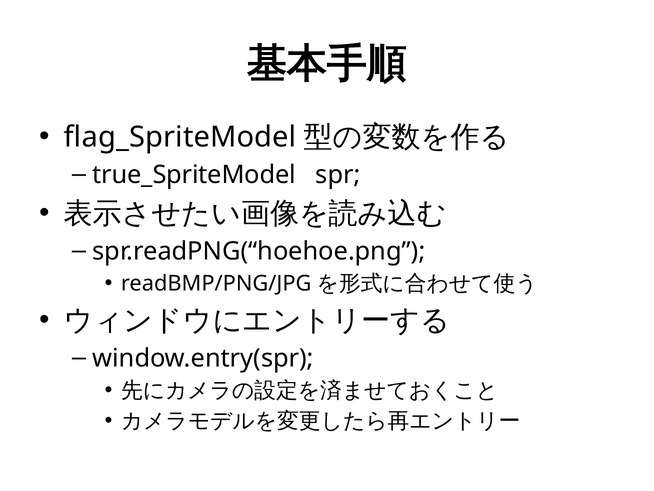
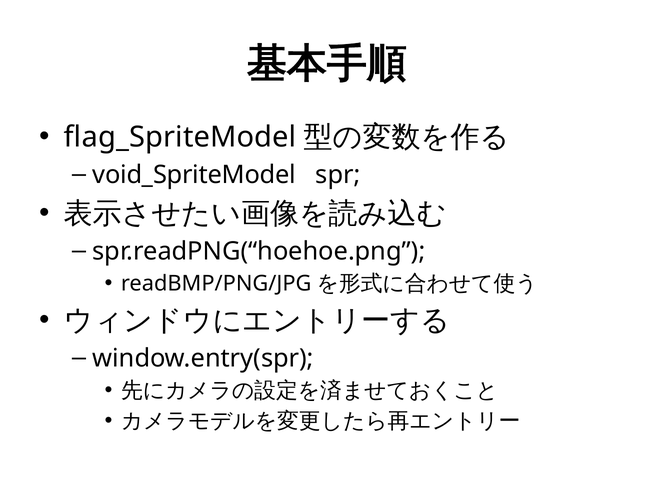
true_SpriteModel: true_SpriteModel -> void_SpriteModel
